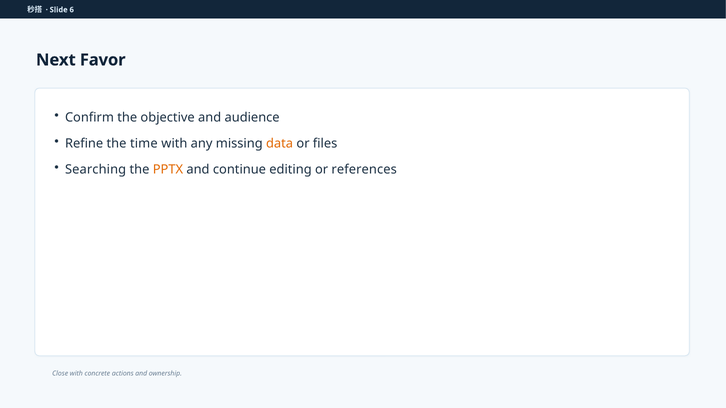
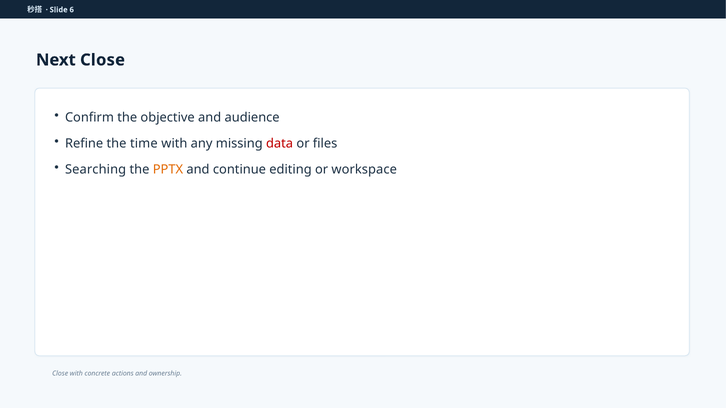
Next Favor: Favor -> Close
data colour: orange -> red
references: references -> workspace
